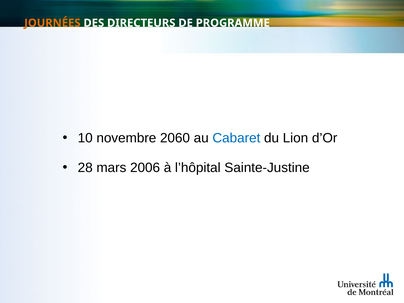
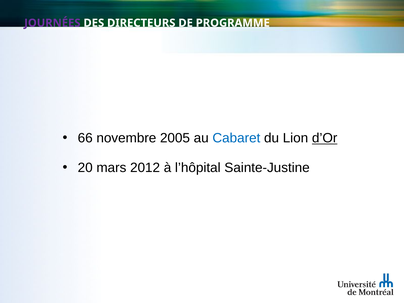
JOURNÉES colour: orange -> purple
10: 10 -> 66
2060: 2060 -> 2005
d’Or underline: none -> present
28: 28 -> 20
2006: 2006 -> 2012
